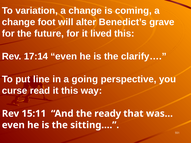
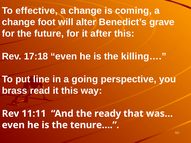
variation: variation -> effective
lived: lived -> after
17:14: 17:14 -> 17:18
clarify…: clarify… -> killing…
curse: curse -> brass
15:11: 15:11 -> 11:11
sitting…: sitting… -> tenure…
